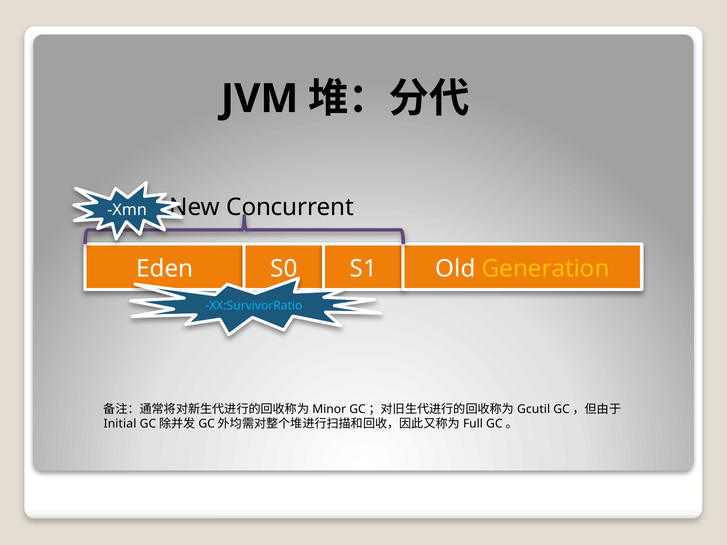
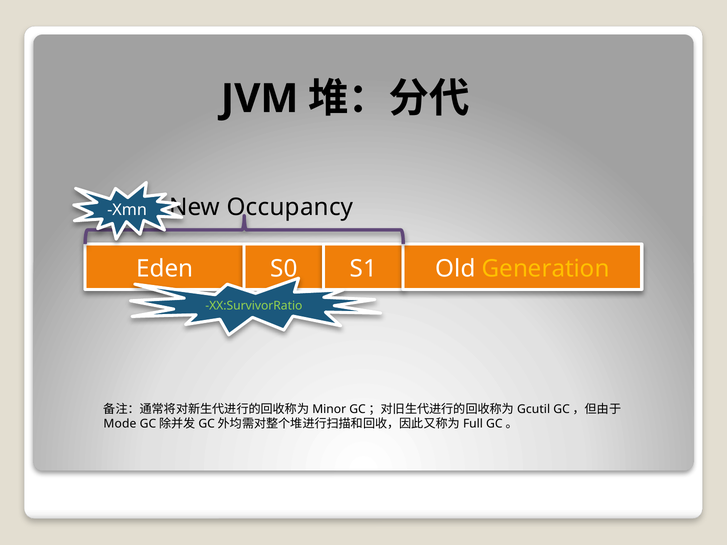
Concurrent: Concurrent -> Occupancy
XX:SurvivorRatio colour: light blue -> light green
Initial: Initial -> Mode
